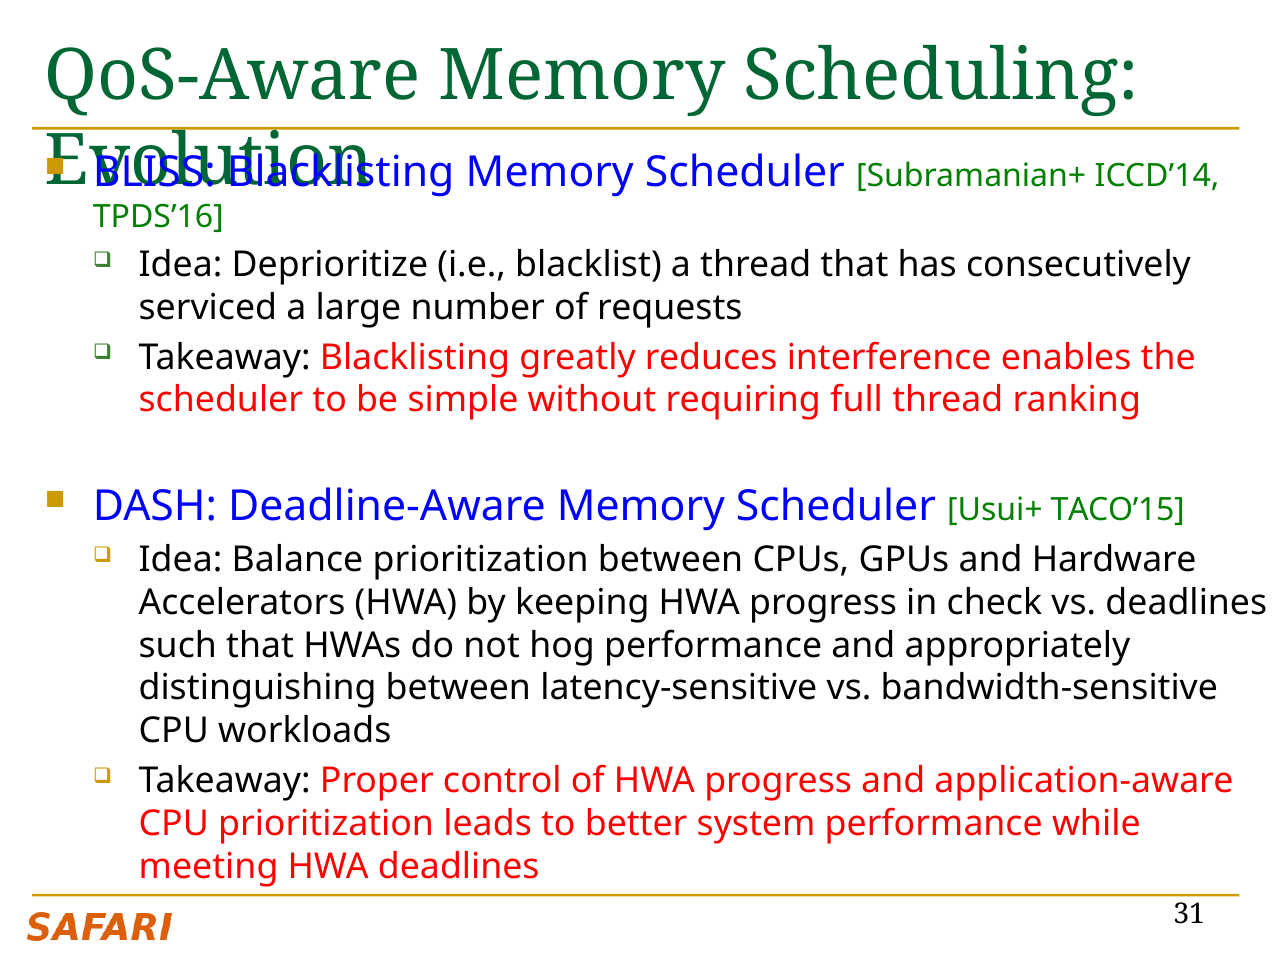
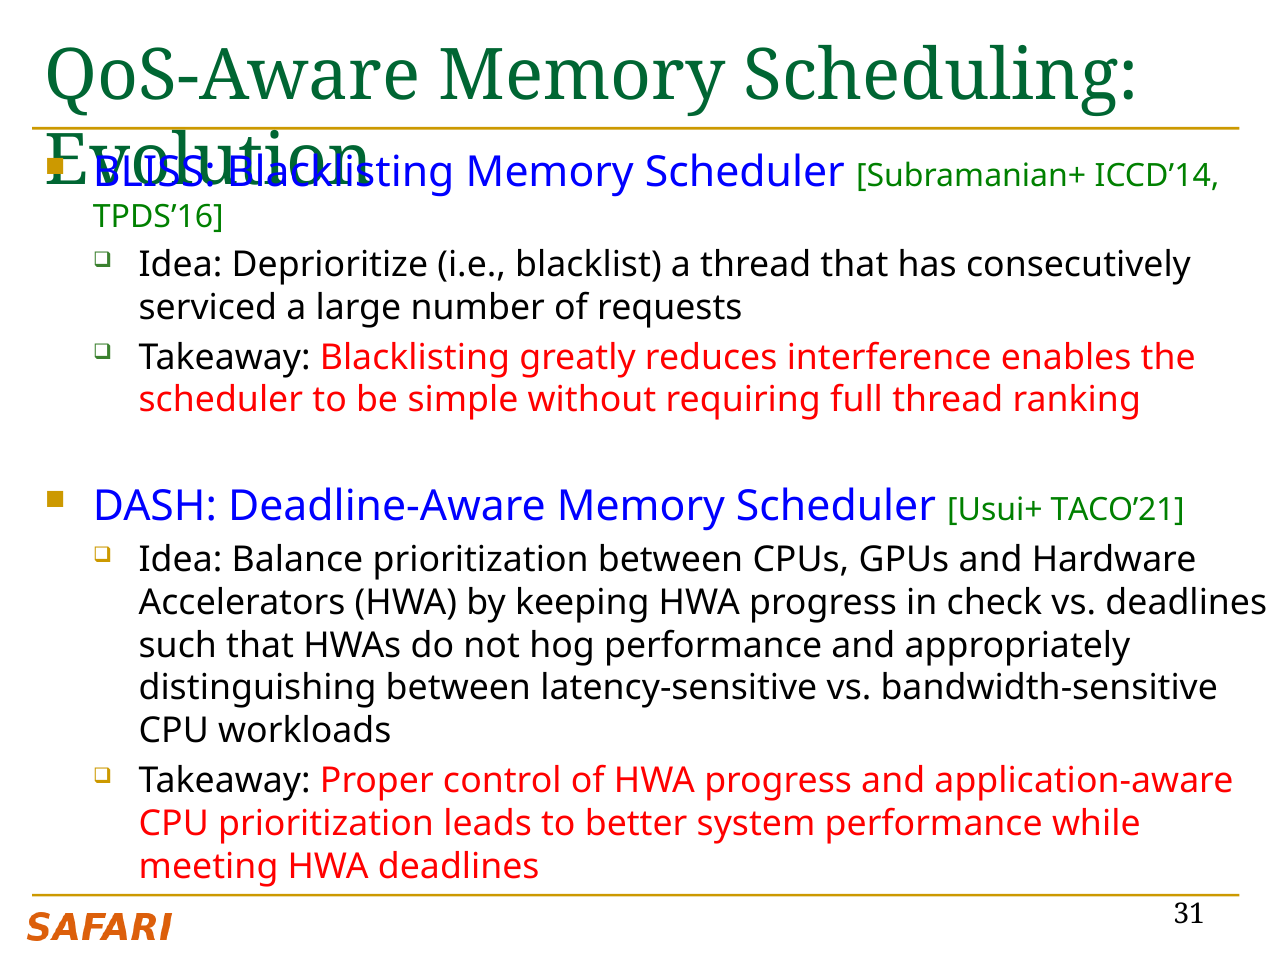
TACO’15: TACO’15 -> TACO’21
